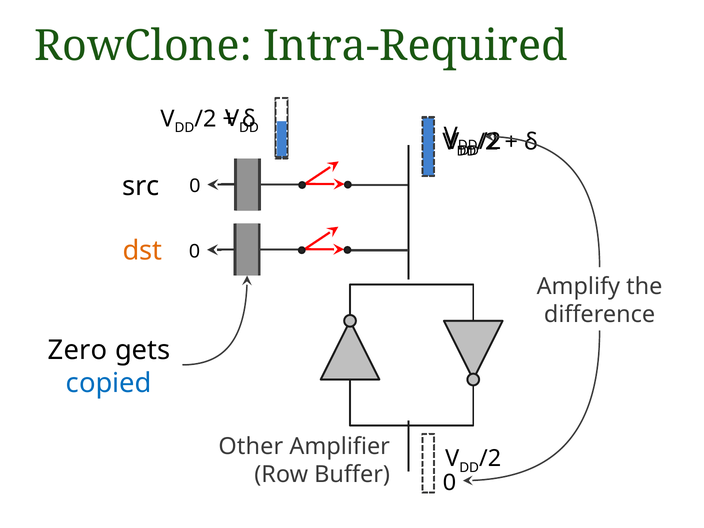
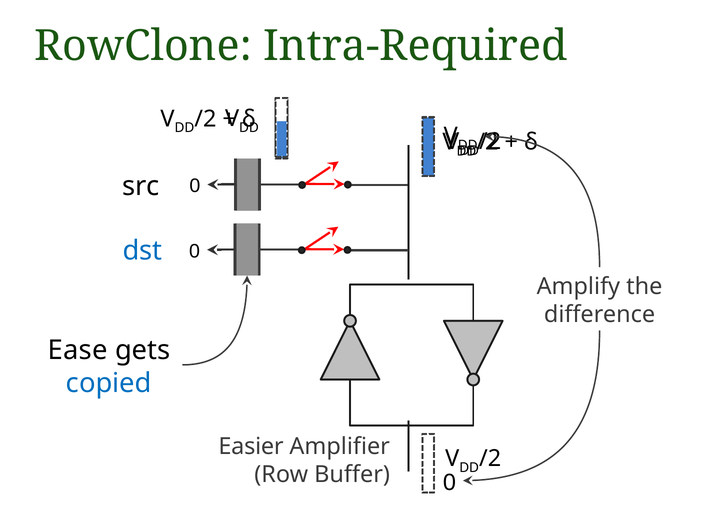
dst colour: orange -> blue
Zero: Zero -> Ease
Other: Other -> Easier
